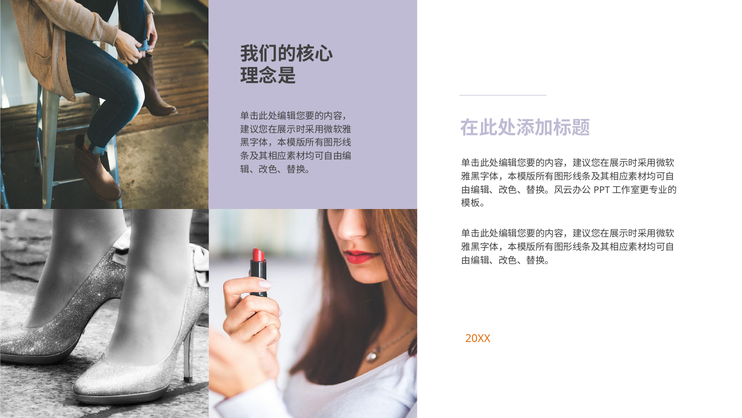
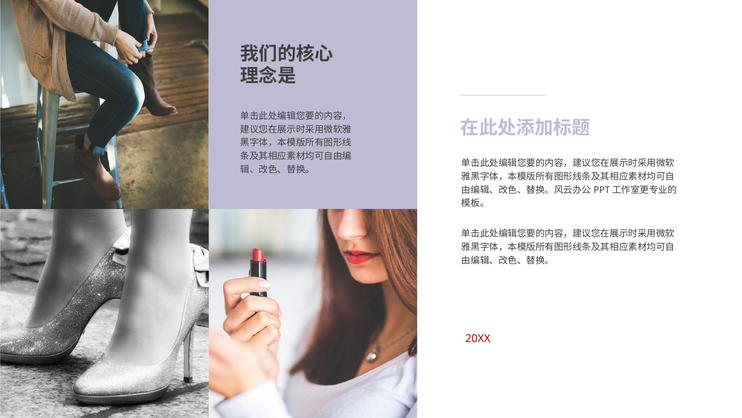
20XX colour: orange -> red
